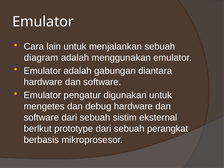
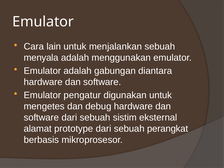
diagram: diagram -> menyala
berlkut: berlkut -> alamat
